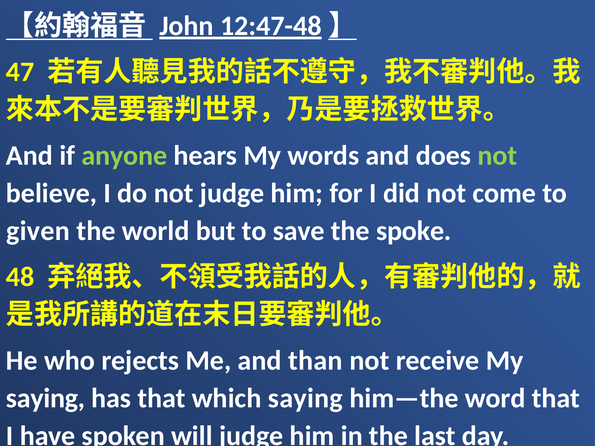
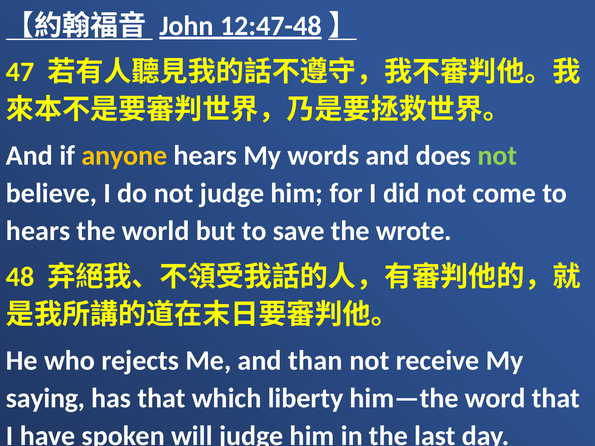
anyone colour: light green -> yellow
given at (38, 231): given -> hears
spoke: spoke -> wrote
which saying: saying -> liberty
